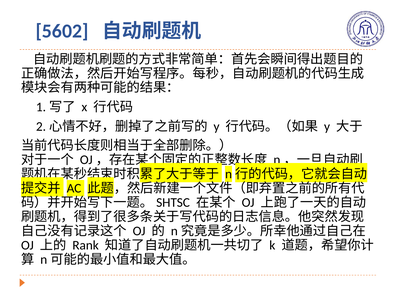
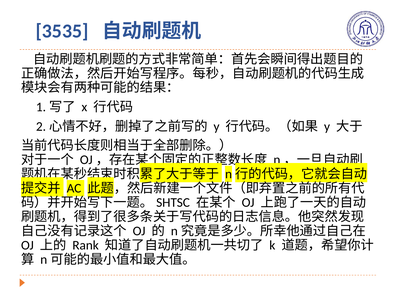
5602: 5602 -> 3535
